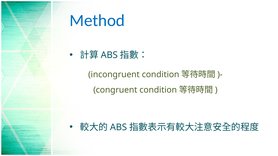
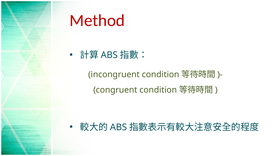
Method colour: blue -> red
